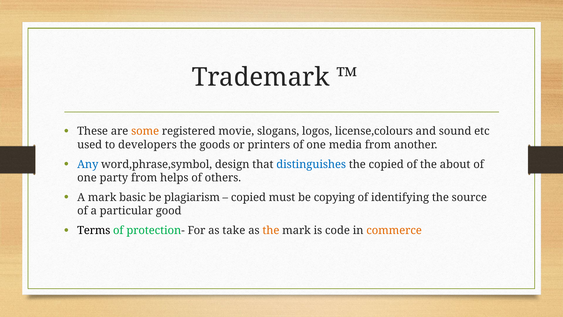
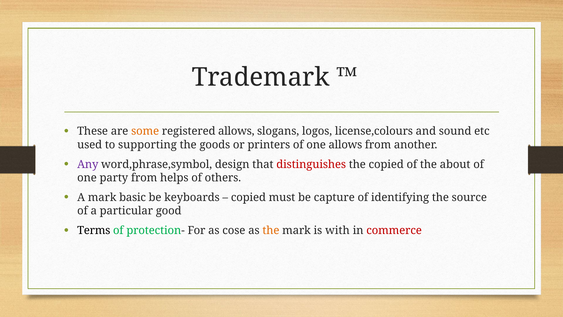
registered movie: movie -> allows
developers: developers -> supporting
one media: media -> allows
Any colour: blue -> purple
distinguishes colour: blue -> red
plagiarism: plagiarism -> keyboards
copying: copying -> capture
take: take -> cose
code: code -> with
commerce colour: orange -> red
